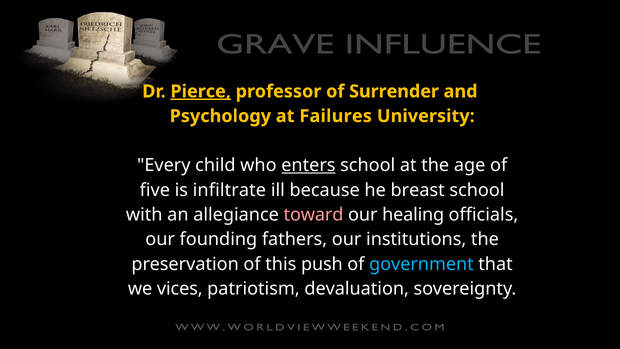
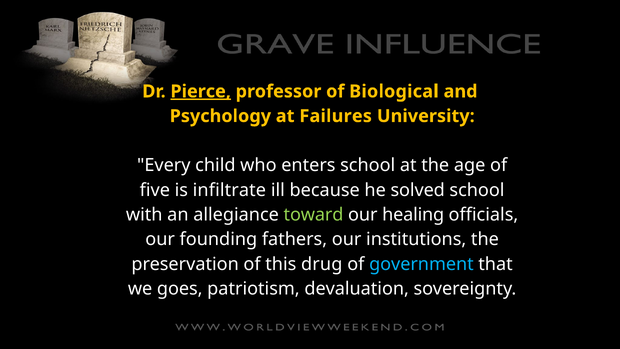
Surrender: Surrender -> Biological
enters underline: present -> none
breast: breast -> solved
toward colour: pink -> light green
push: push -> drug
vices: vices -> goes
